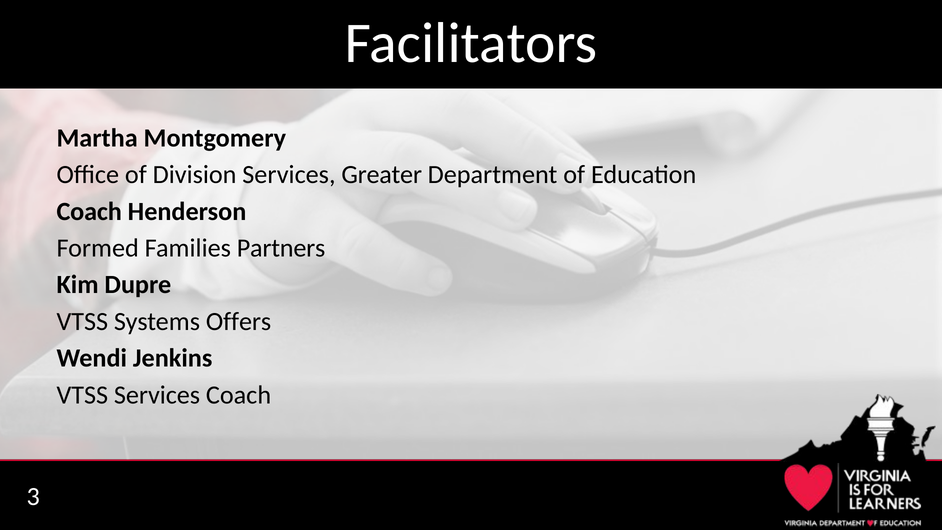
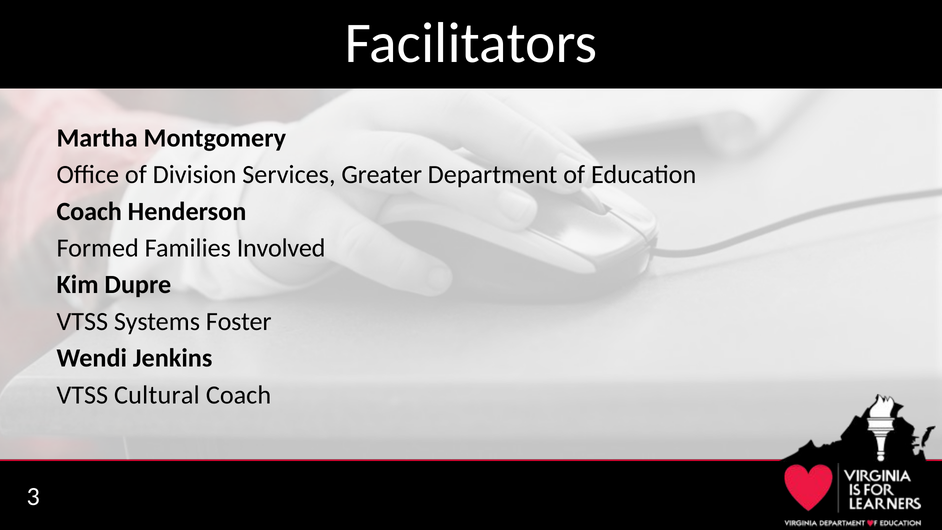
Partners: Partners -> Involved
Offers: Offers -> Foster
VTSS Services: Services -> Cultural
